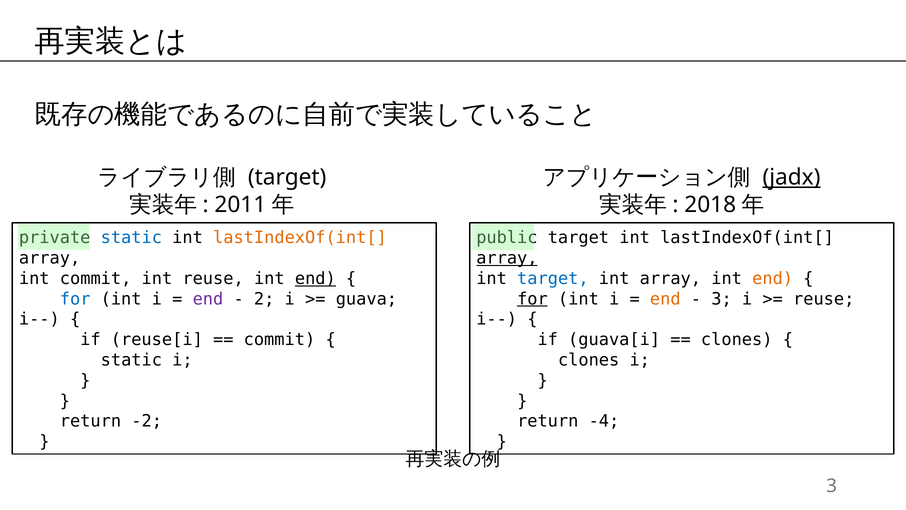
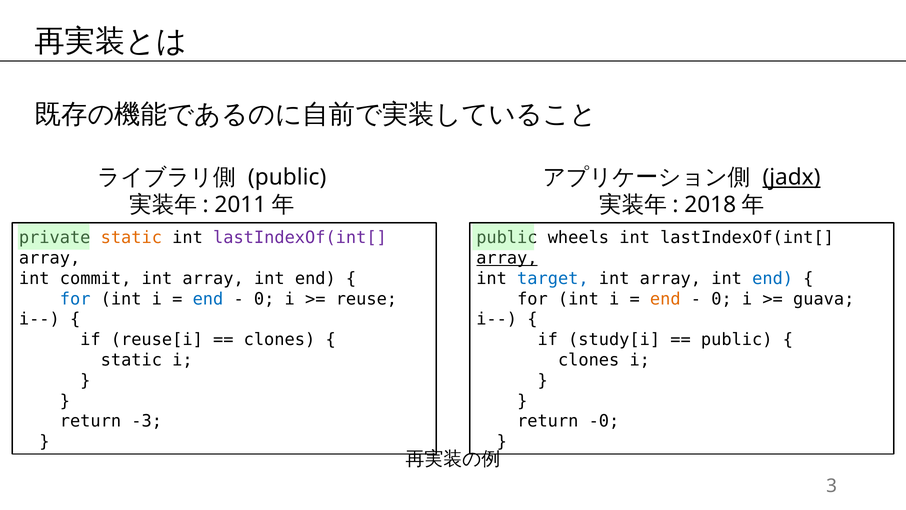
target at (287, 177): target -> public
static at (131, 238) colour: blue -> orange
lastIndexOf(int[ at (300, 238) colour: orange -> purple
target at (578, 238): target -> wheels
reuse at (213, 278): reuse -> array
end at (315, 278) underline: present -> none
end at (773, 278) colour: orange -> blue
end at (208, 299) colour: purple -> blue
2 at (264, 299): 2 -> 0
guava: guava -> reuse
for at (532, 299) underline: present -> none
3 at (721, 299): 3 -> 0
reuse at (824, 299): reuse -> guava
commit at (279, 339): commit -> clones
guava[i: guava[i -> study[i
clones at (737, 339): clones -> public
-2: -2 -> -3
-4: -4 -> -0
